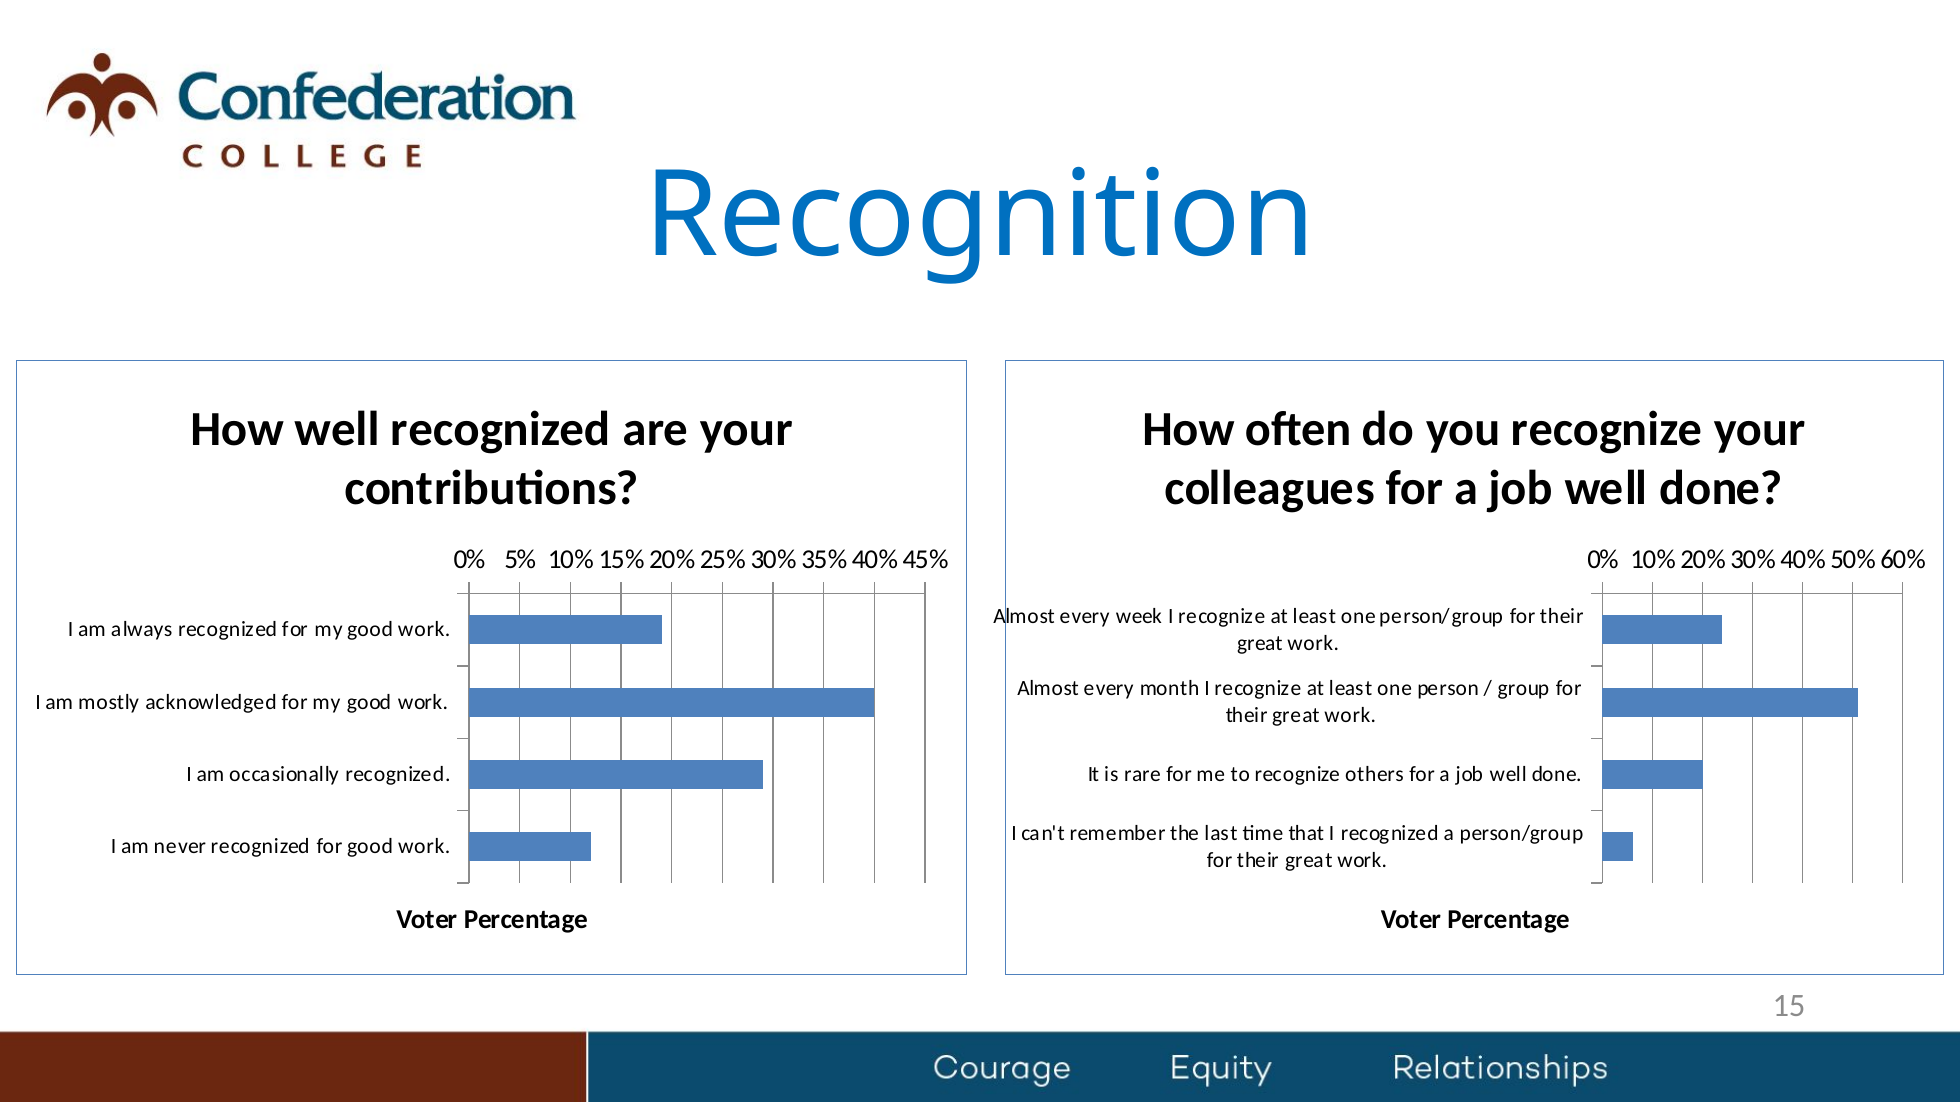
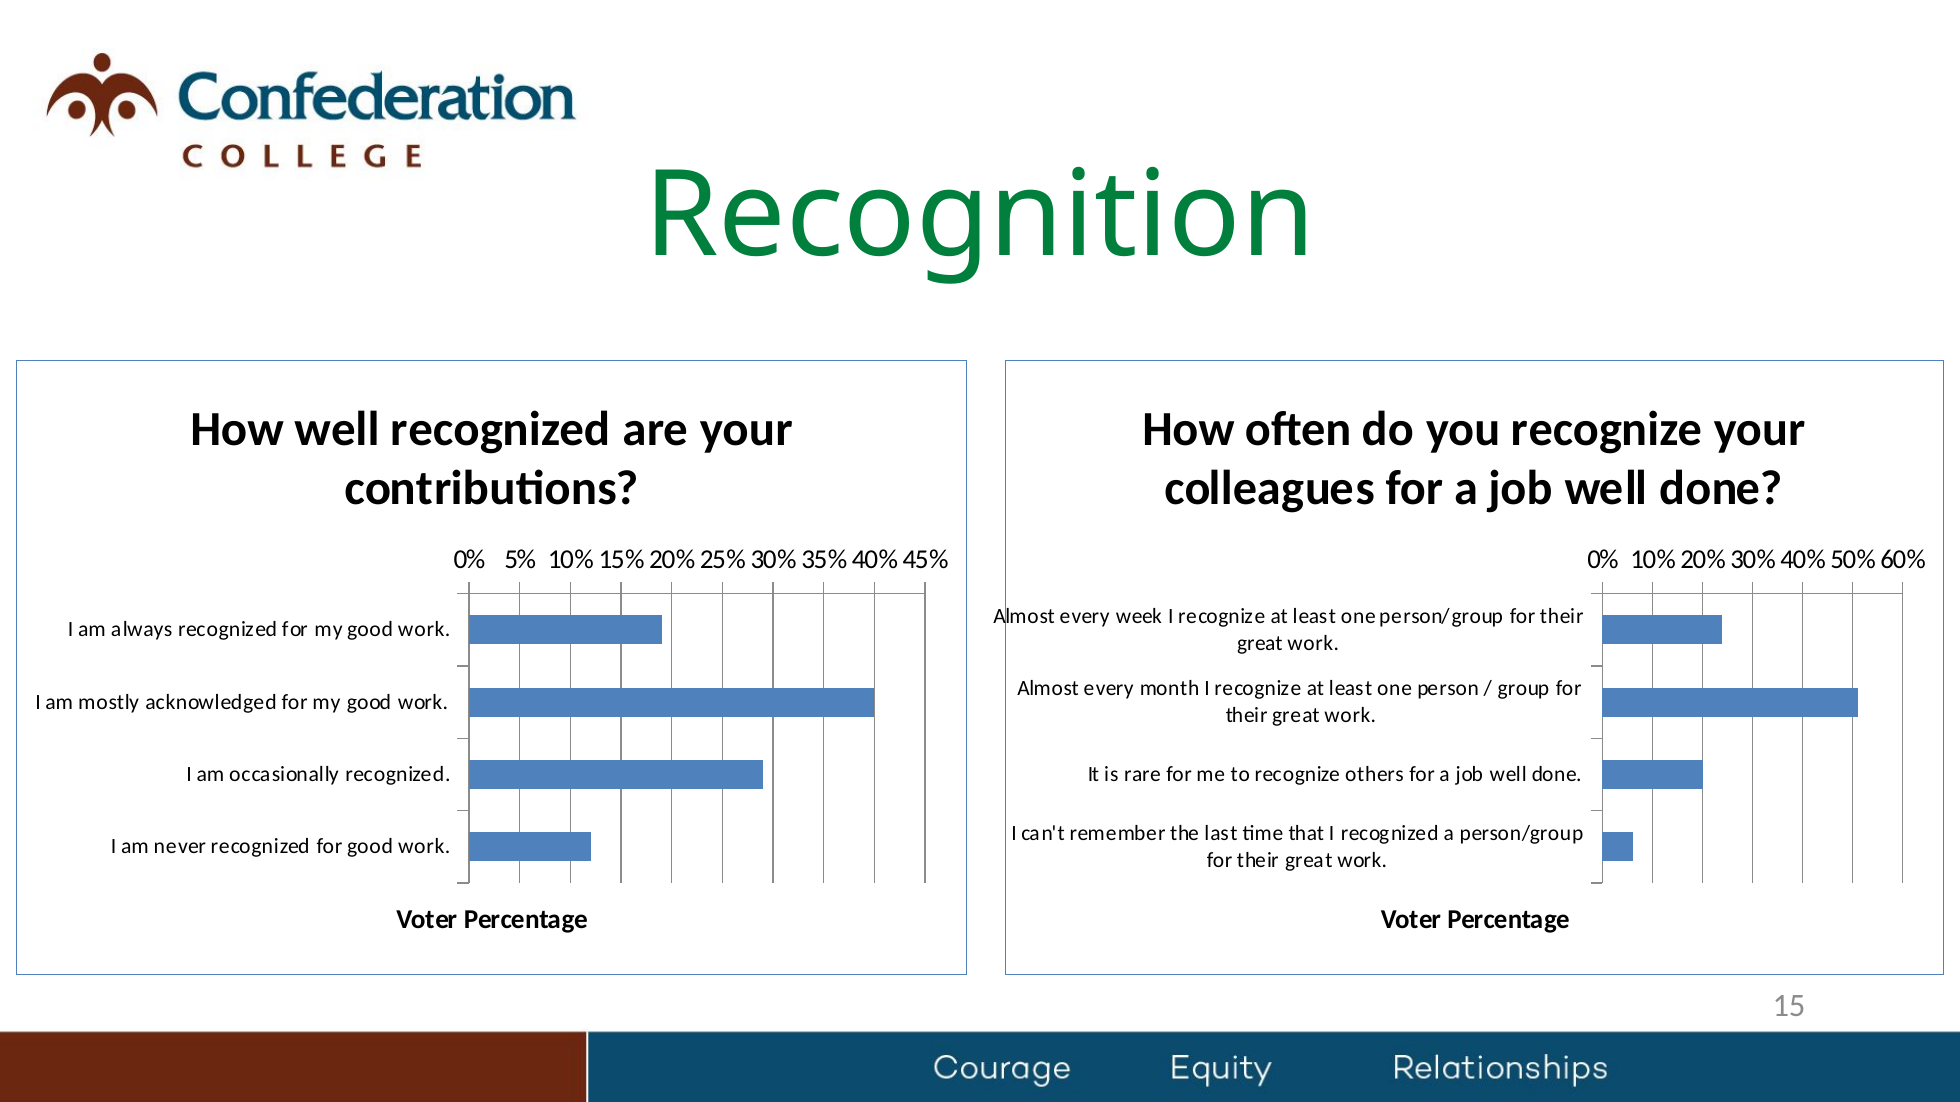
Recognition colour: blue -> green
